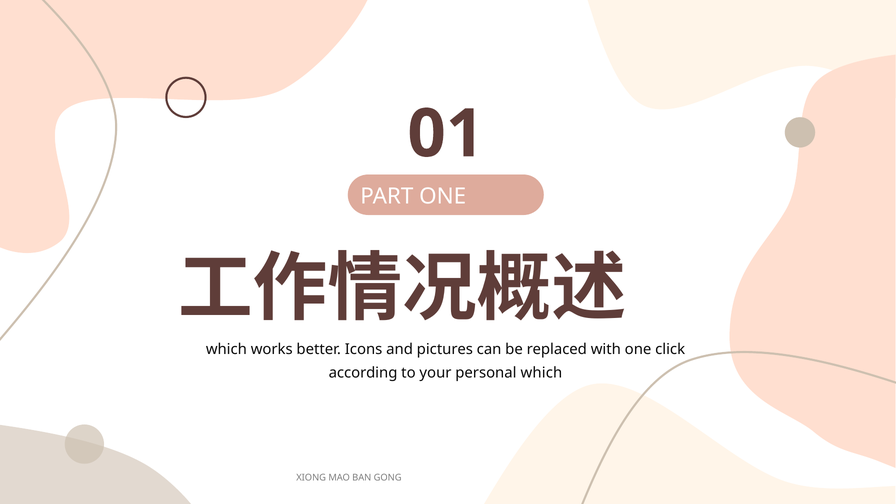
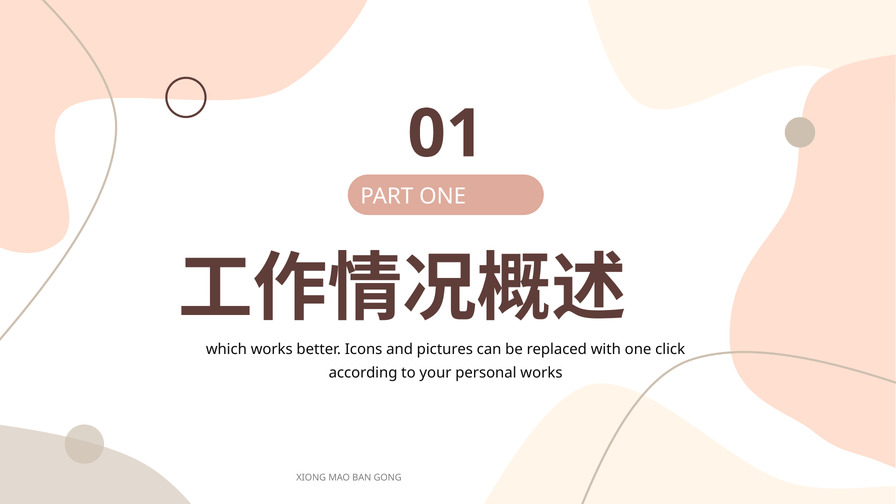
personal which: which -> works
